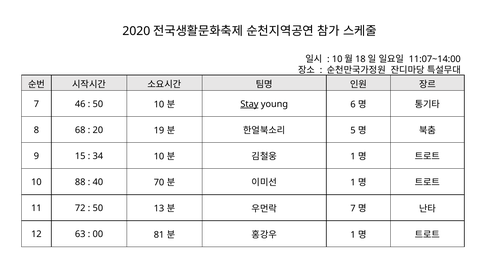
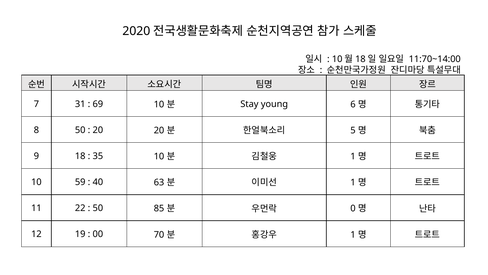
11:07~14:00: 11:07~14:00 -> 11:70~14:00
46: 46 -> 31
50 at (98, 104): 50 -> 69
Stay underline: present -> none
8 68: 68 -> 50
20 19: 19 -> 20
15: 15 -> 18
34: 34 -> 35
88: 88 -> 59
70: 70 -> 63
72: 72 -> 22
13: 13 -> 85
7 at (353, 208): 7 -> 0
63: 63 -> 19
81: 81 -> 70
